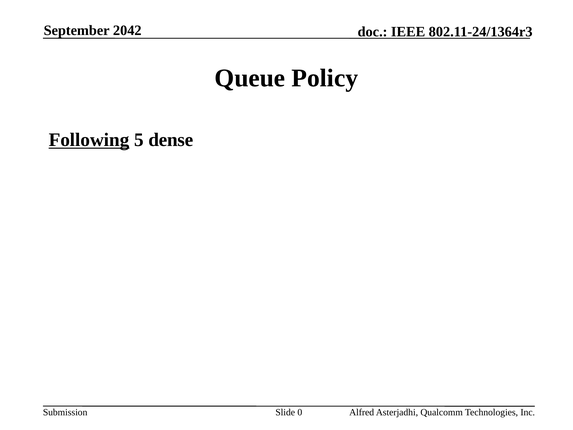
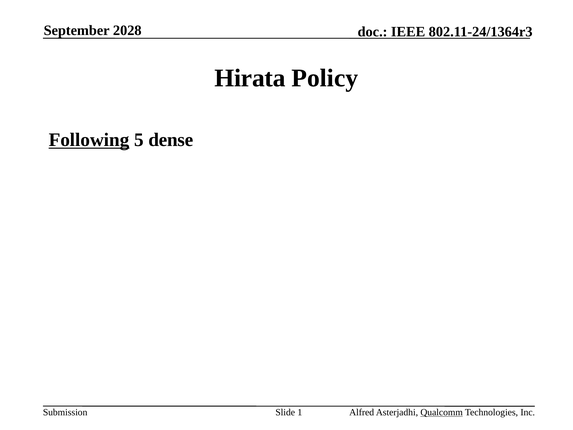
2042: 2042 -> 2028
Queue: Queue -> Hirata
0: 0 -> 1
Qualcomm underline: none -> present
